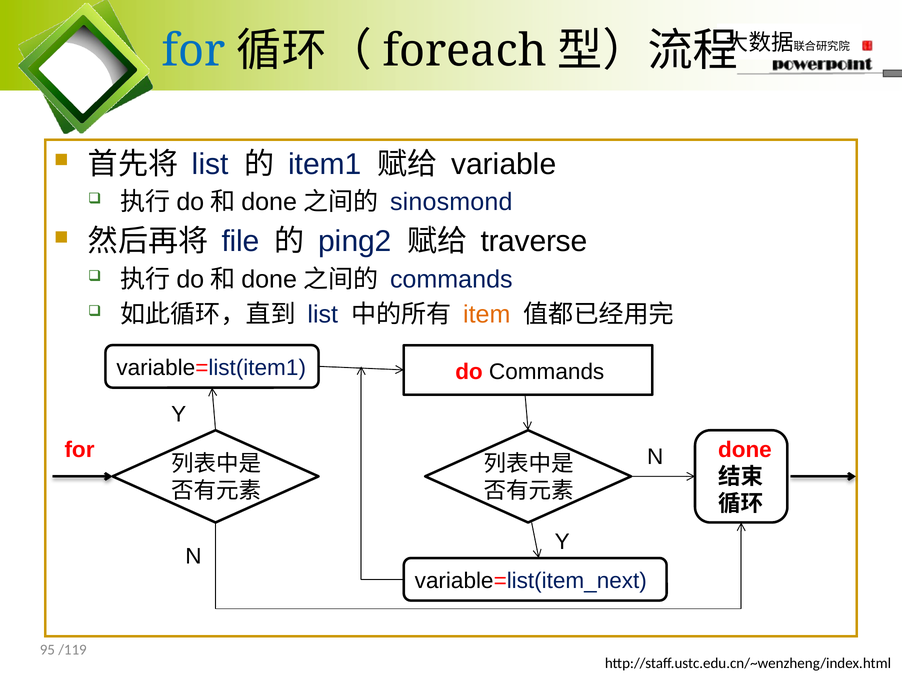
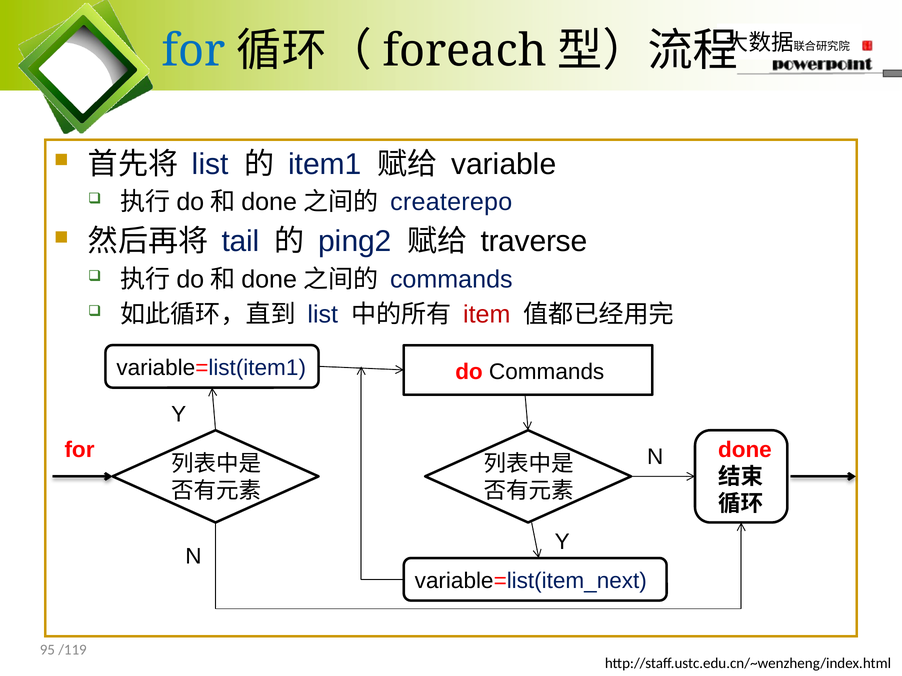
sinosmond: sinosmond -> createrepo
file: file -> tail
item colour: orange -> red
